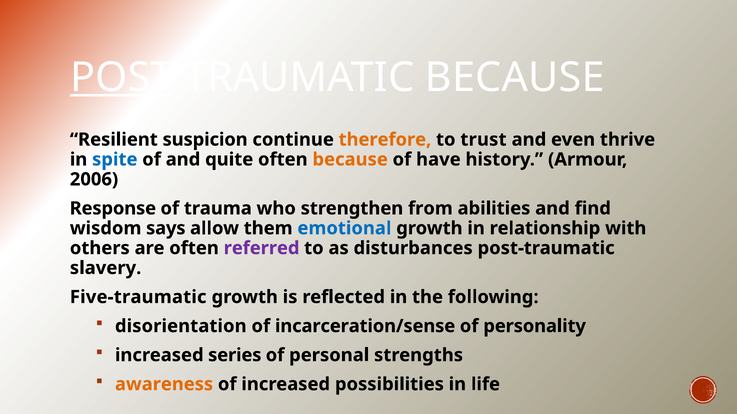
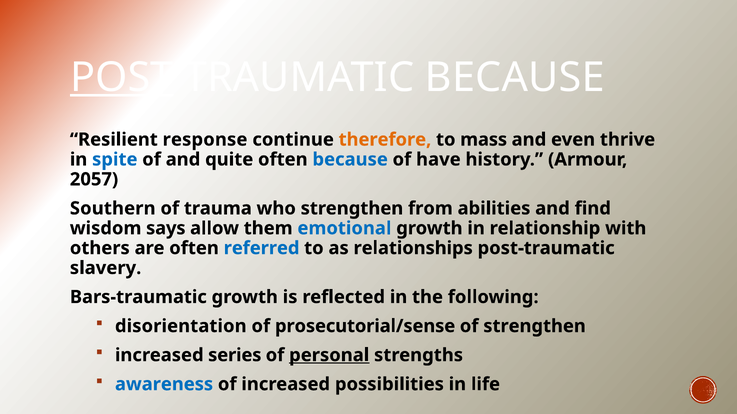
suspicion: suspicion -> response
trust: trust -> mass
because at (350, 160) colour: orange -> blue
2006: 2006 -> 2057
Response: Response -> Southern
referred colour: purple -> blue
disturbances: disturbances -> relationships
Five-traumatic: Five-traumatic -> Bars-traumatic
incarceration/sense: incarceration/sense -> prosecutorial/sense
of personality: personality -> strengthen
personal underline: none -> present
awareness colour: orange -> blue
